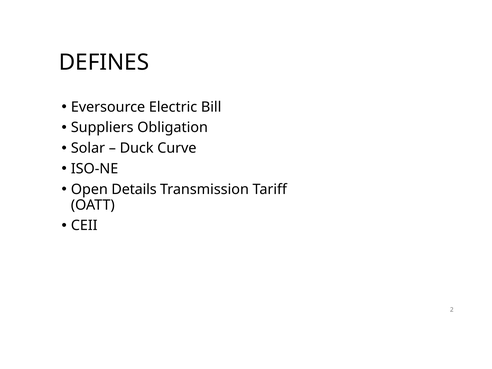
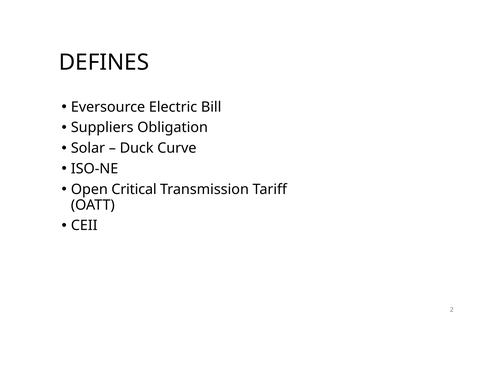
Details: Details -> Critical
